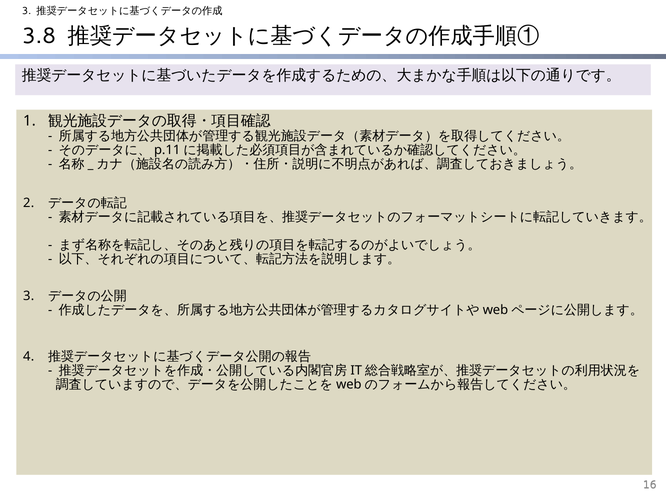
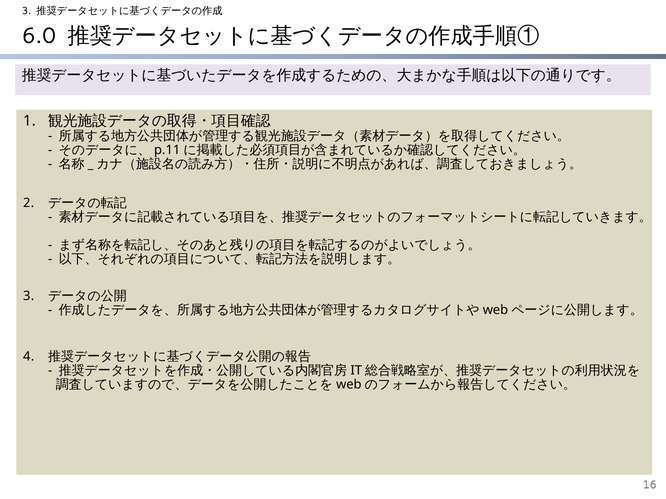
3.8: 3.8 -> 6.0
